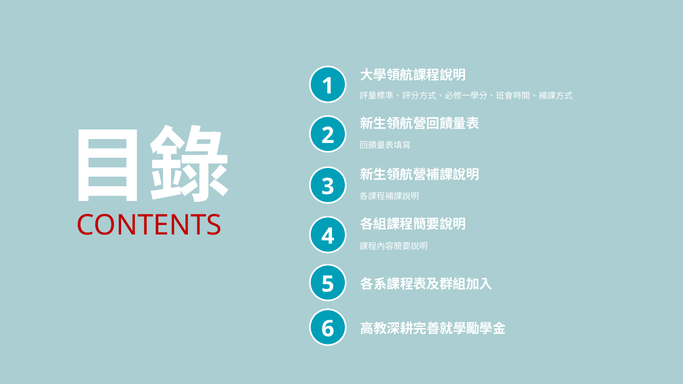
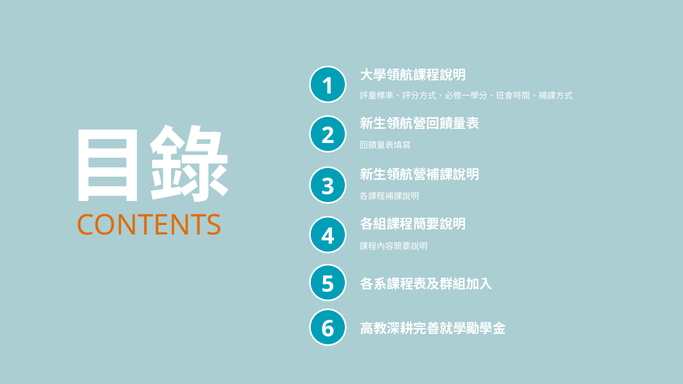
CONTENTS colour: red -> orange
